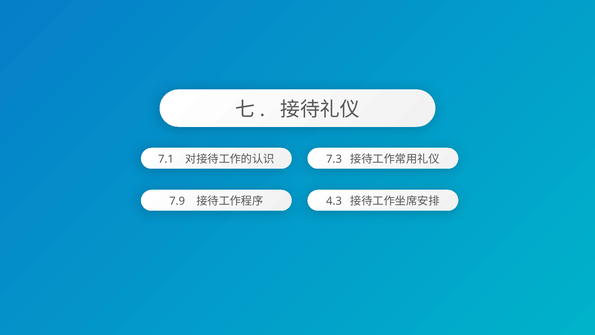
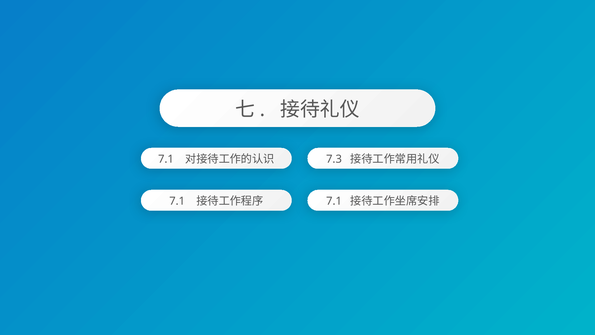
7.9 at (177, 201): 7.9 -> 7.1
4.3 at (334, 201): 4.3 -> 7.1
